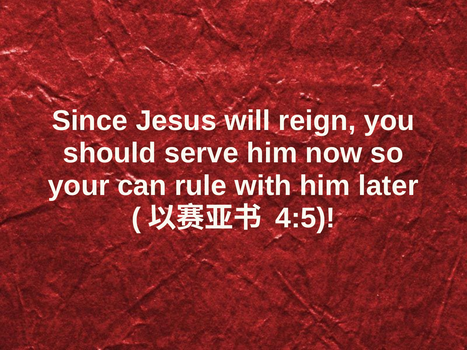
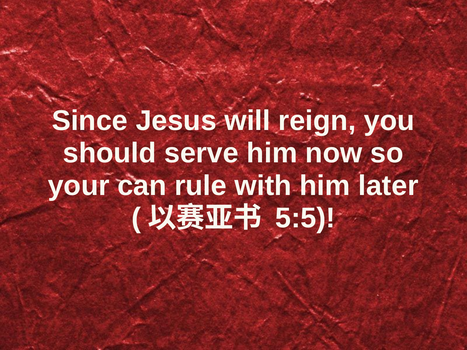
4:5: 4:5 -> 5:5
